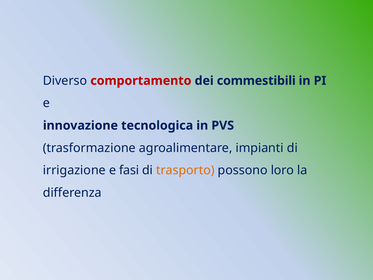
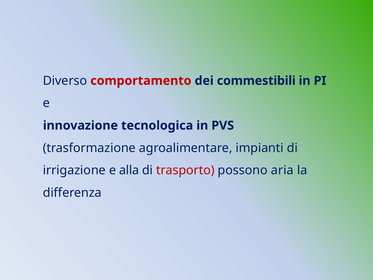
fasi: fasi -> alla
trasporto colour: orange -> red
loro: loro -> aria
